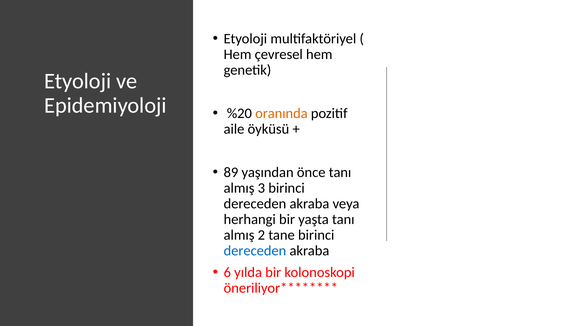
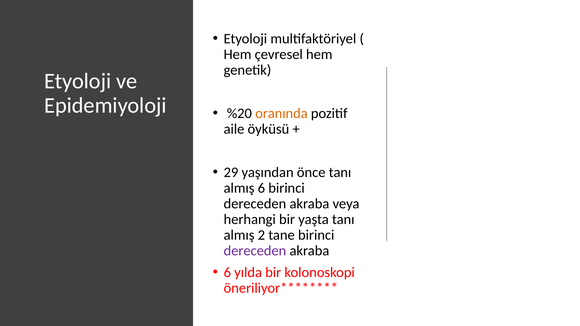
89: 89 -> 29
almış 3: 3 -> 6
dereceden at (255, 251) colour: blue -> purple
